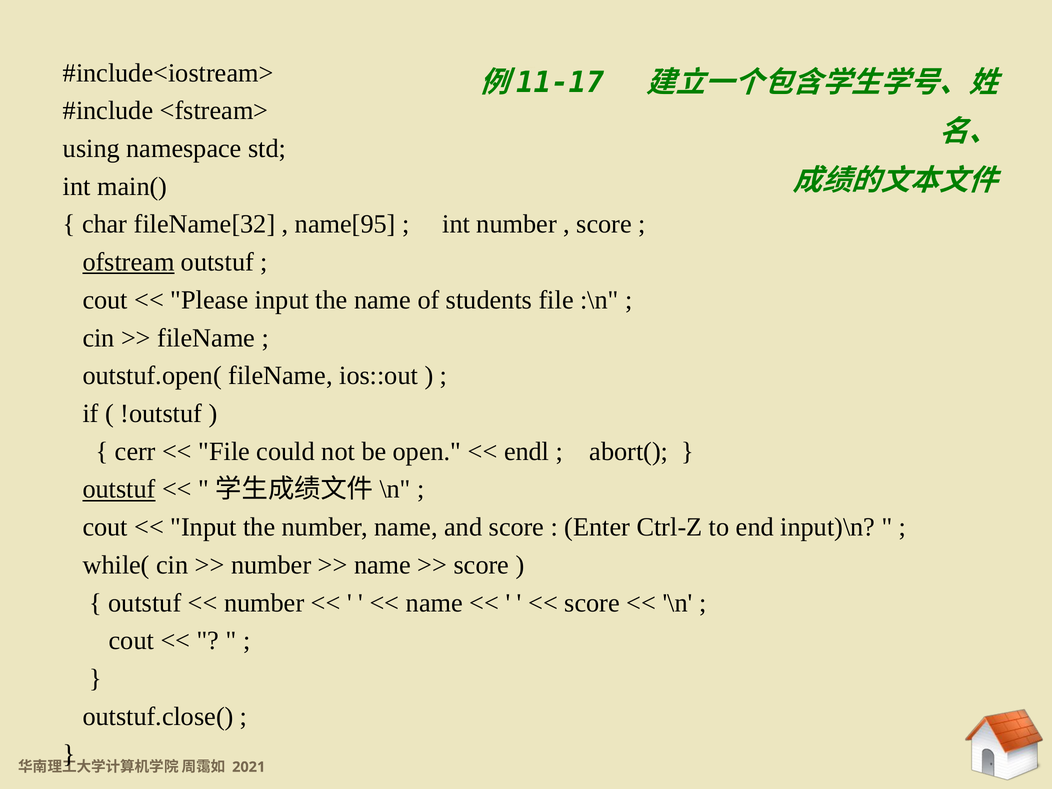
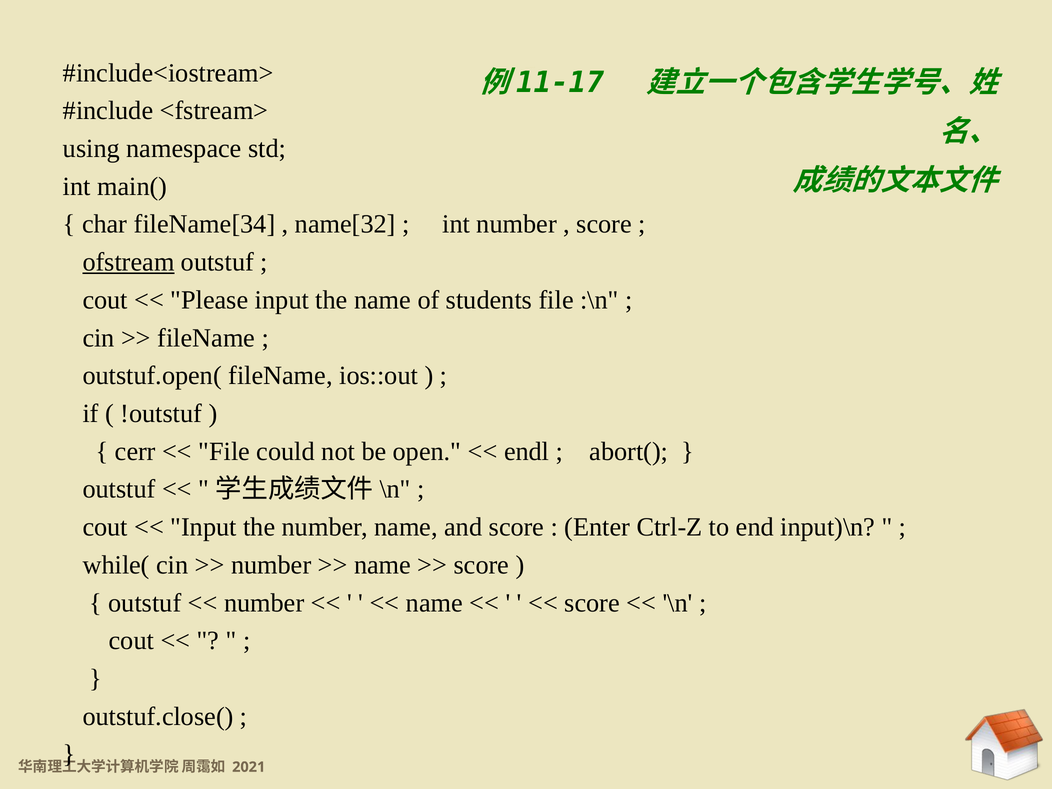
fileName[32: fileName[32 -> fileName[34
name[95: name[95 -> name[32
outstuf at (119, 489) underline: present -> none
